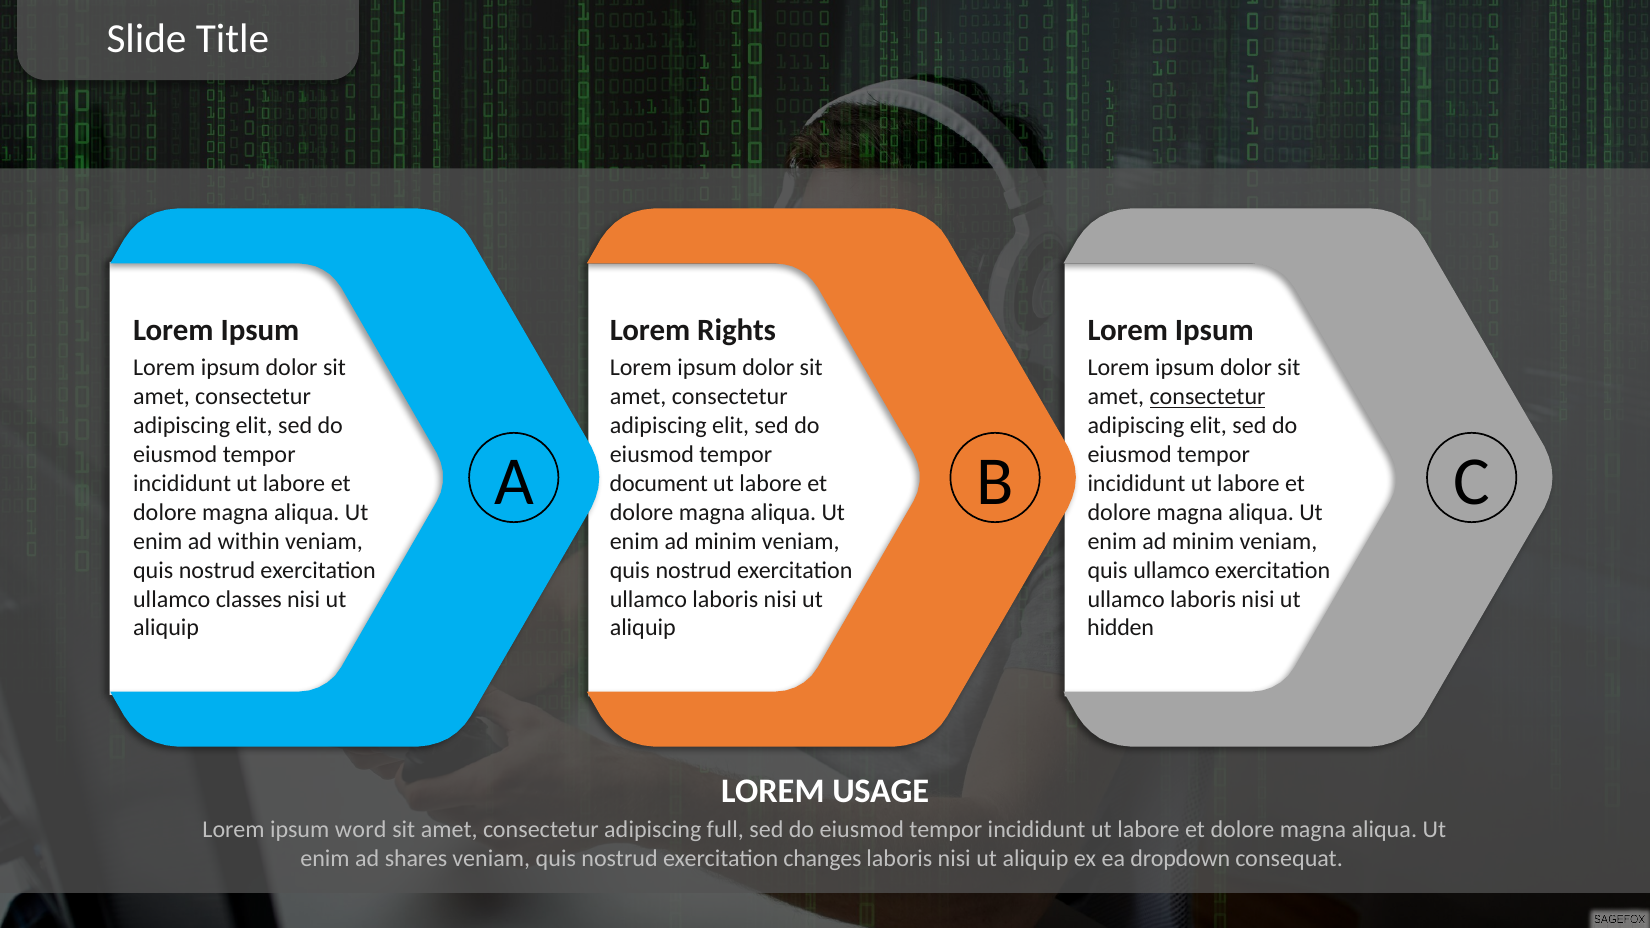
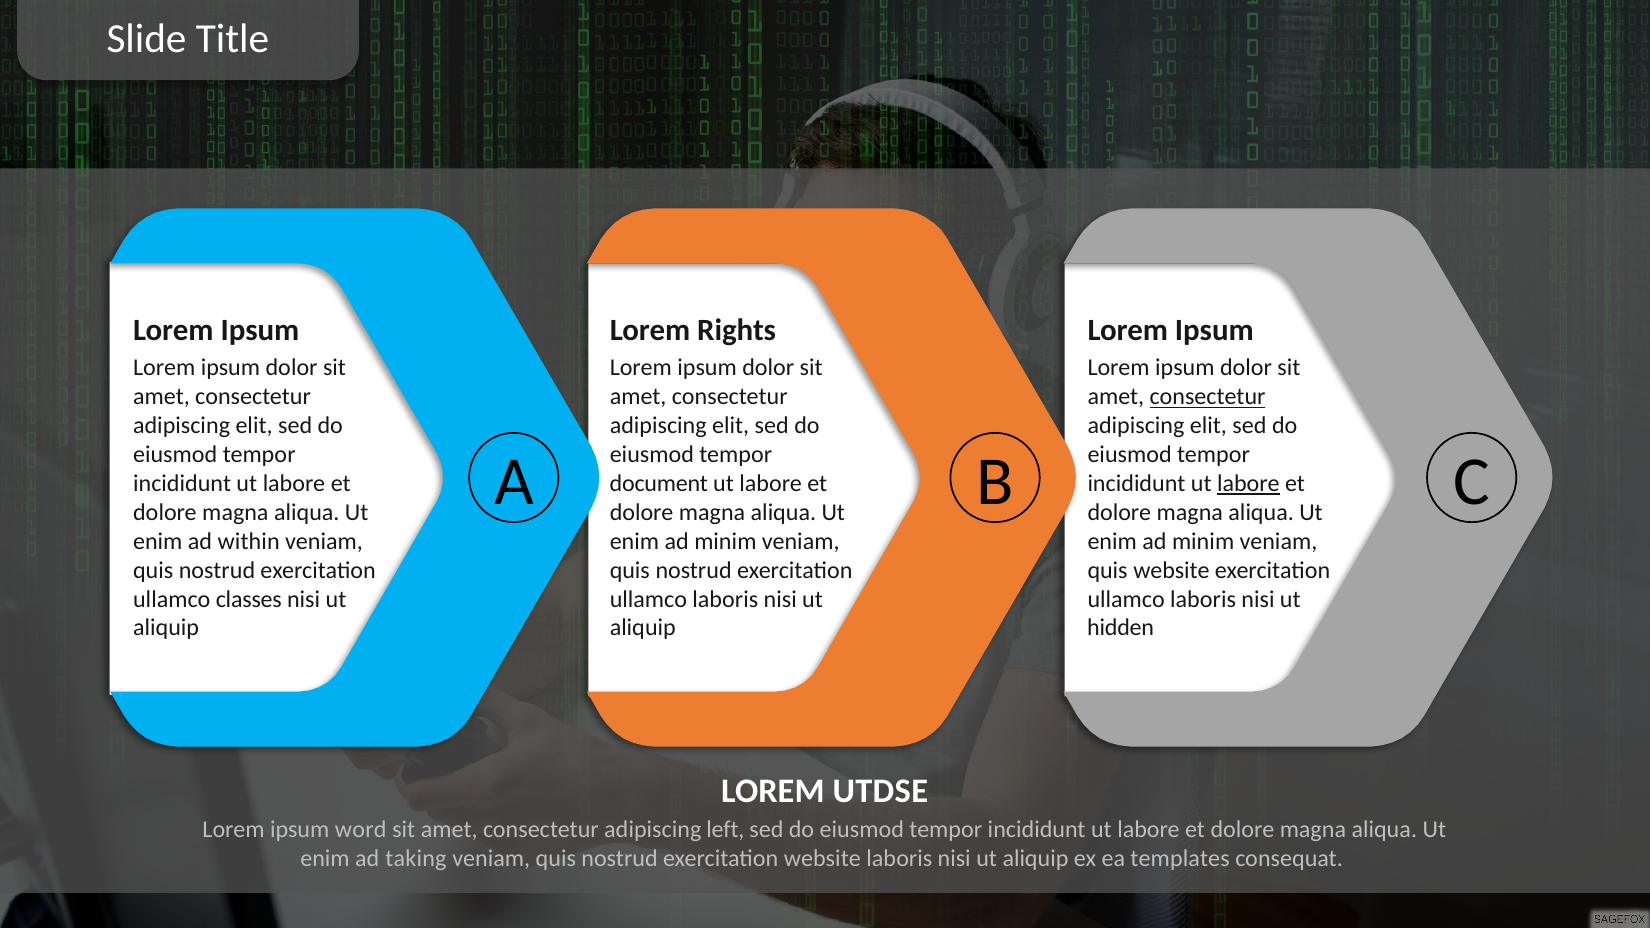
labore at (1248, 484) underline: none -> present
quis ullamco: ullamco -> website
USAGE: USAGE -> UTDSE
full: full -> left
shares: shares -> taking
exercitation changes: changes -> website
dropdown: dropdown -> templates
